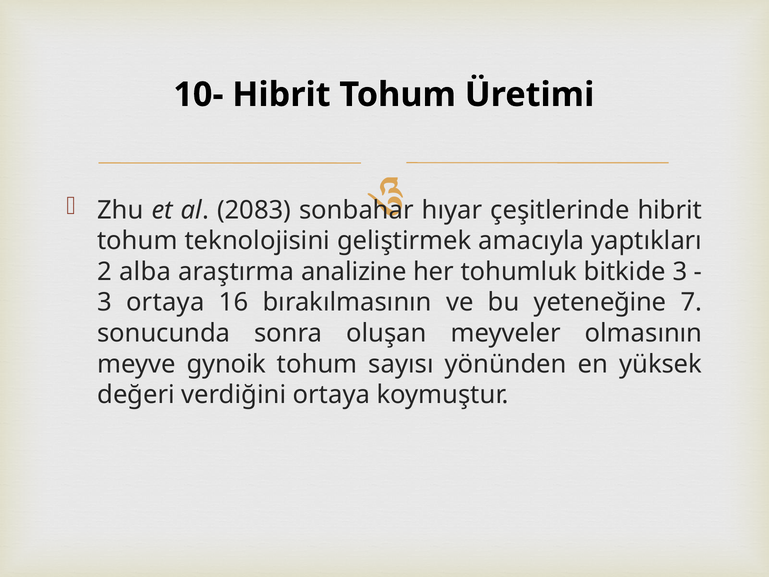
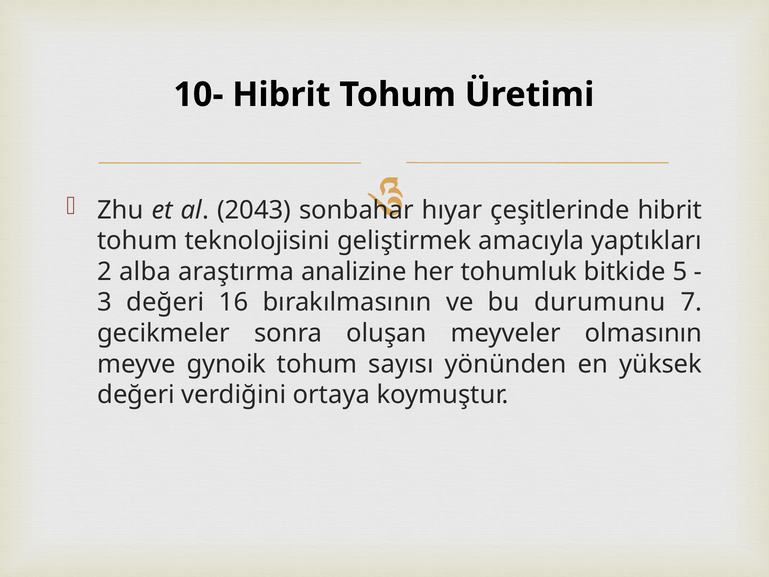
2083: 2083 -> 2043
bitkide 3: 3 -> 5
3 ortaya: ortaya -> değeri
yeteneğine: yeteneğine -> durumunu
sonucunda: sonucunda -> gecikmeler
